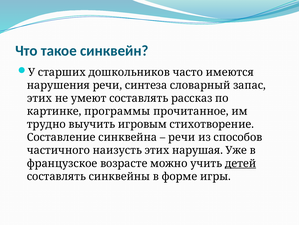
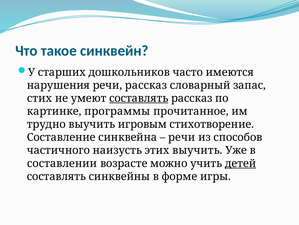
речи синтеза: синтеза -> рассказ
этих at (40, 98): этих -> стих
составлять at (139, 98) underline: none -> present
этих нарушая: нарушая -> выучить
французское: французское -> составлении
